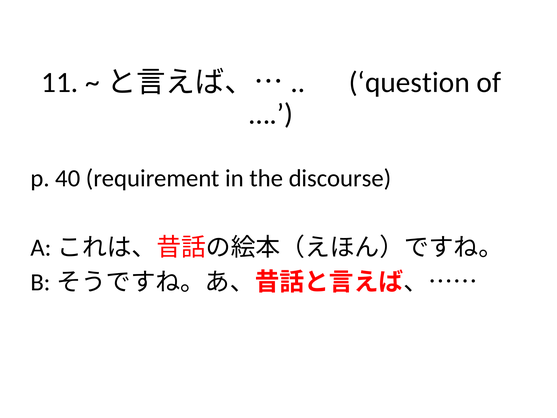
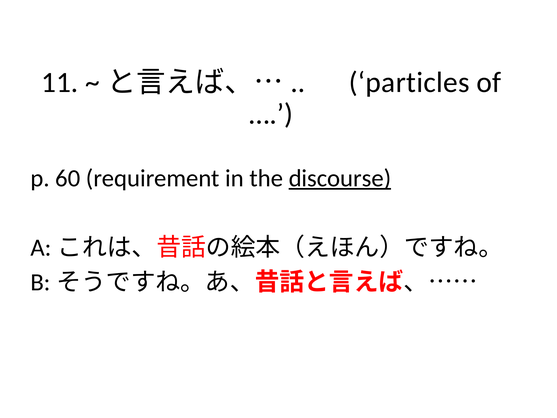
question: question -> particles
40: 40 -> 60
discourse underline: none -> present
